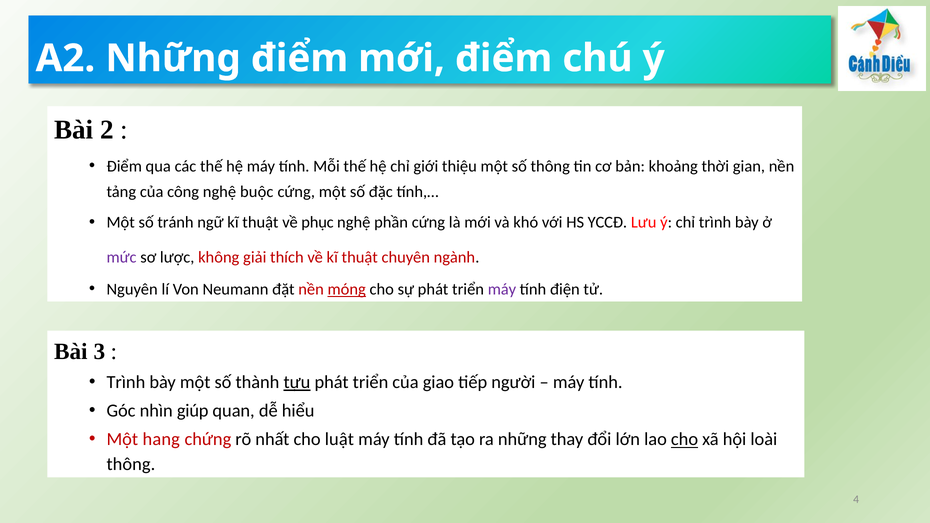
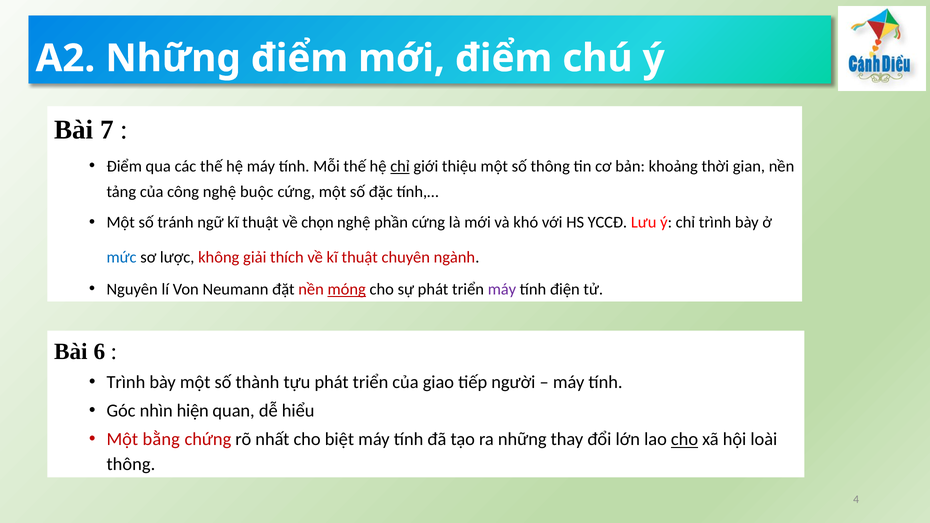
2: 2 -> 7
chỉ at (400, 166) underline: none -> present
phục: phục -> chọn
mức colour: purple -> blue
3: 3 -> 6
tựu underline: present -> none
giúp: giúp -> hiện
hang: hang -> bằng
luật: luật -> biệt
